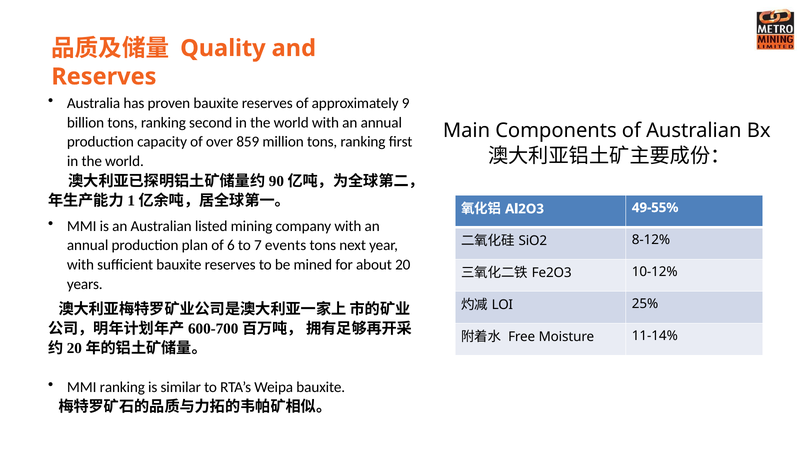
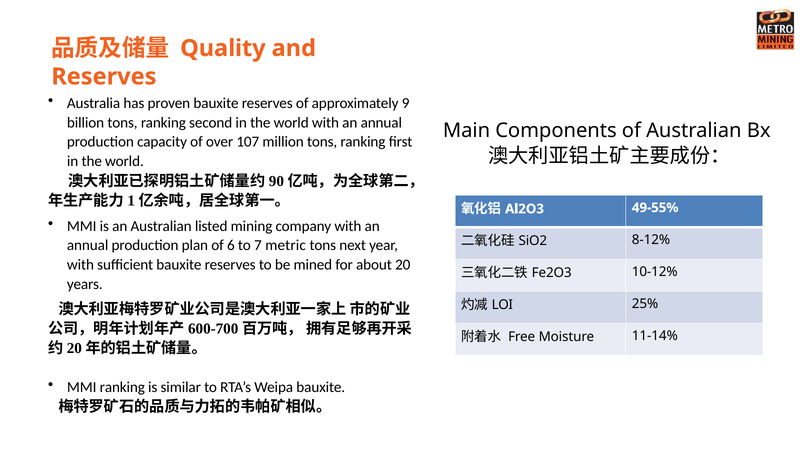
859: 859 -> 107
events: events -> metric
